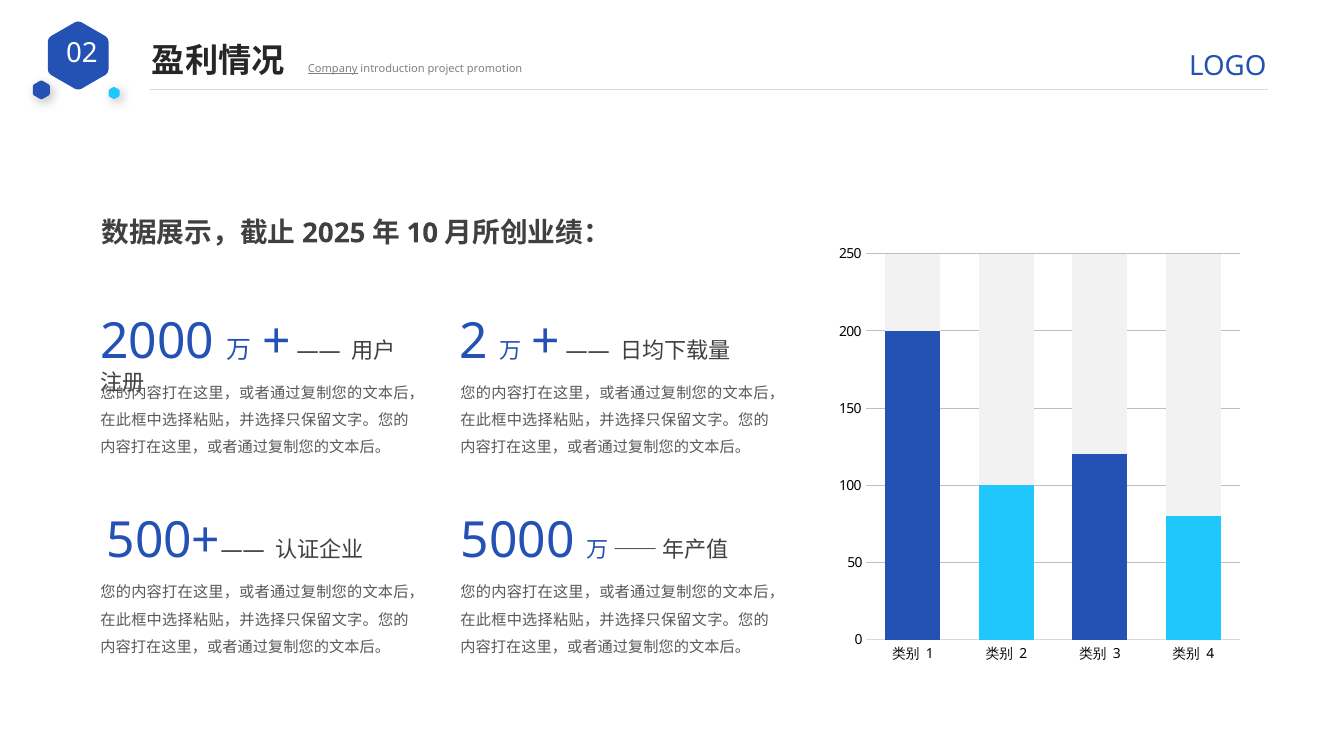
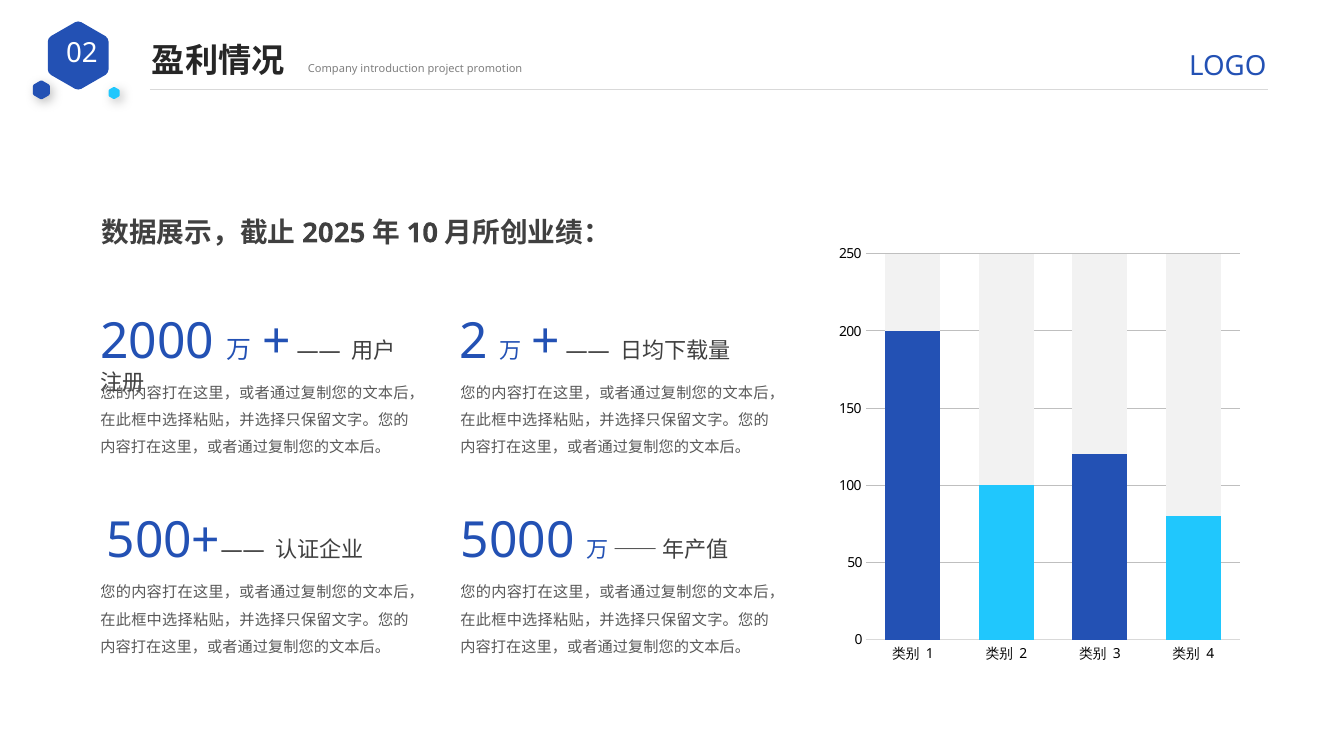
Company underline: present -> none
